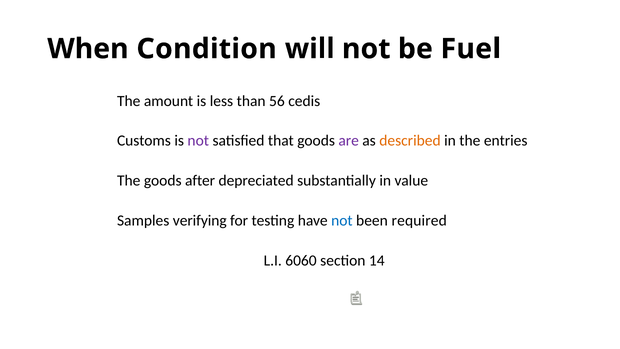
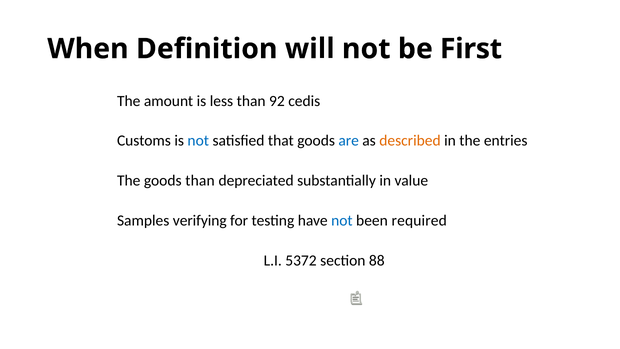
Condition: Condition -> Definition
Fuel: Fuel -> First
56: 56 -> 92
not at (198, 141) colour: purple -> blue
are colour: purple -> blue
goods after: after -> than
6060: 6060 -> 5372
14: 14 -> 88
